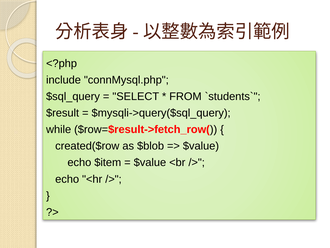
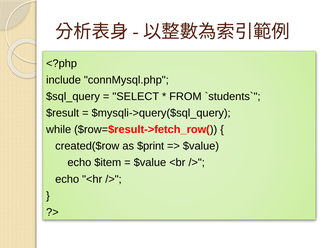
$blob: $blob -> $print
